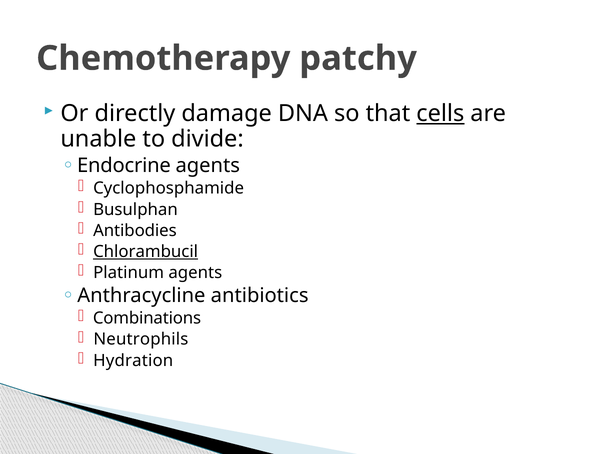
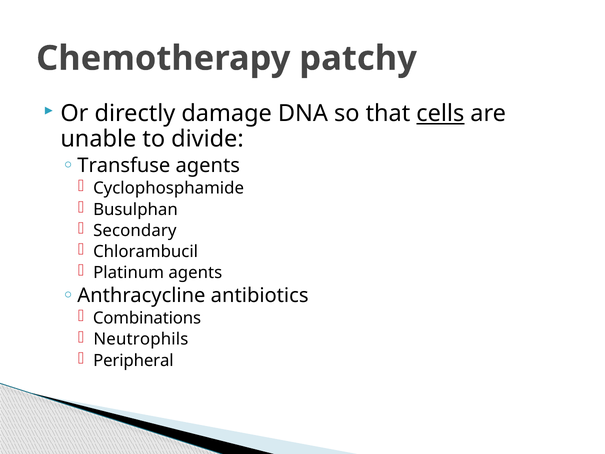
Endocrine: Endocrine -> Transfuse
Antibodies: Antibodies -> Secondary
Chlorambucil underline: present -> none
Hydration: Hydration -> Peripheral
